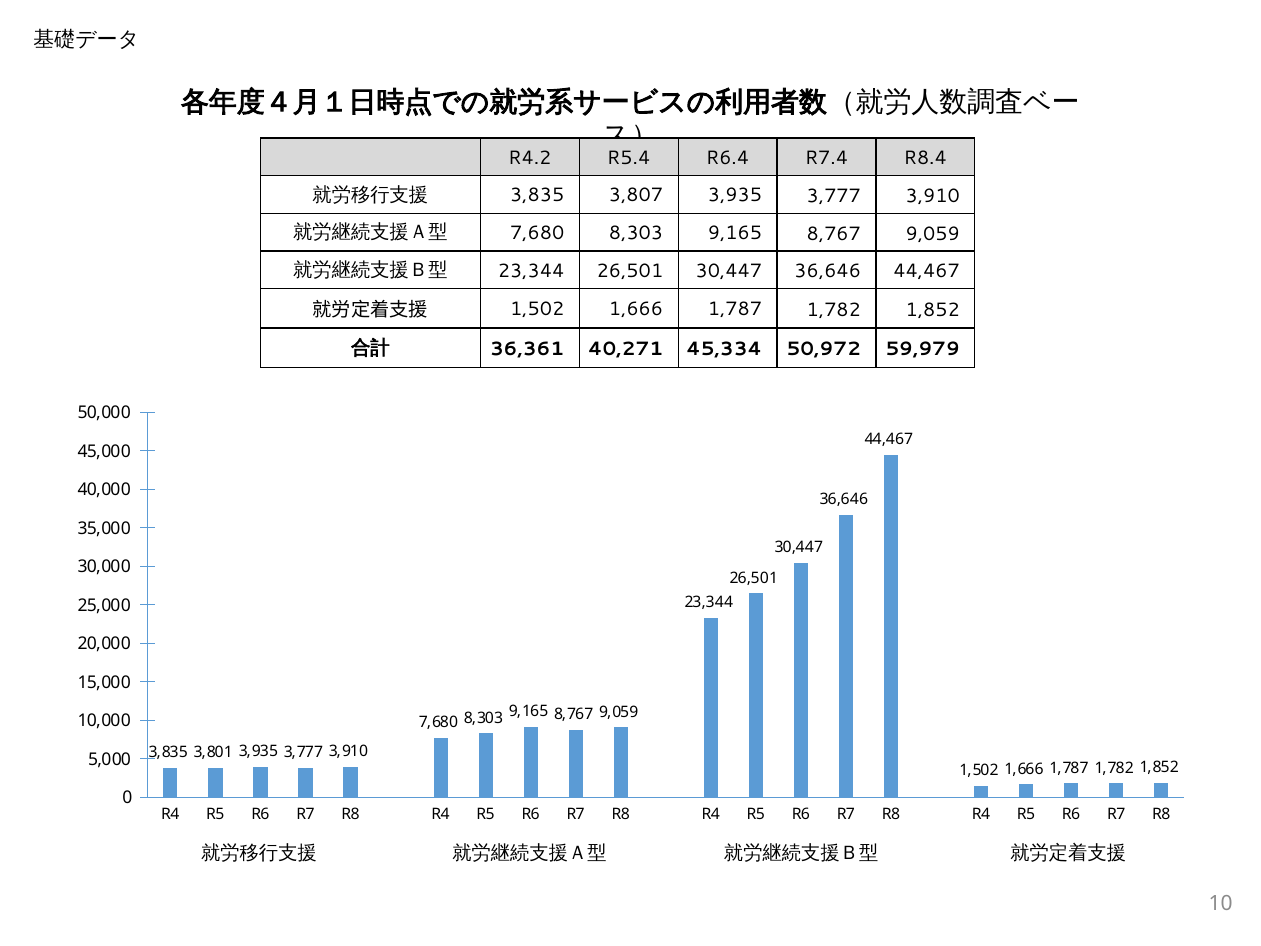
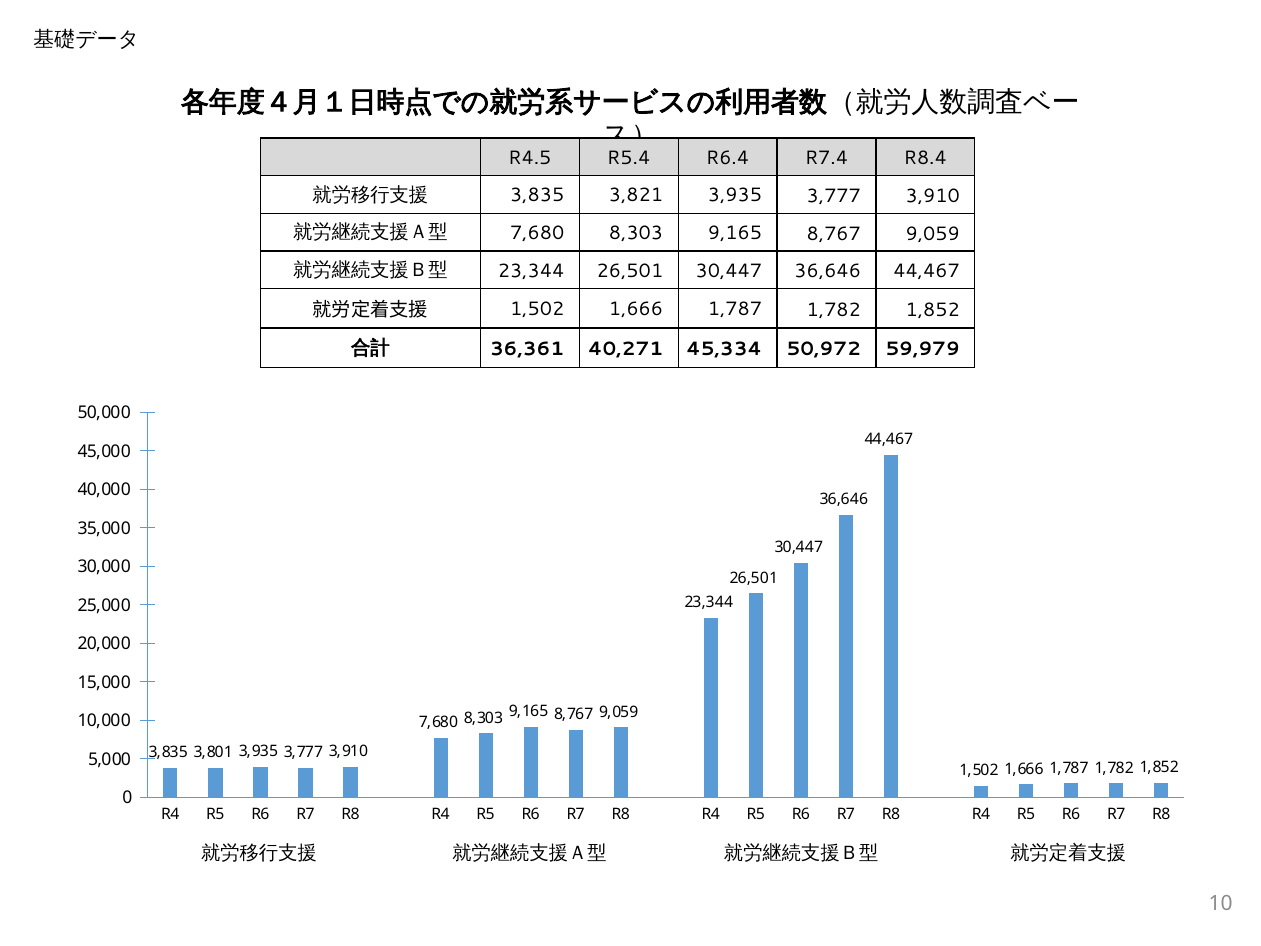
R4.2: R4.2 -> R4.5
3,807: 3,807 -> 3,821
